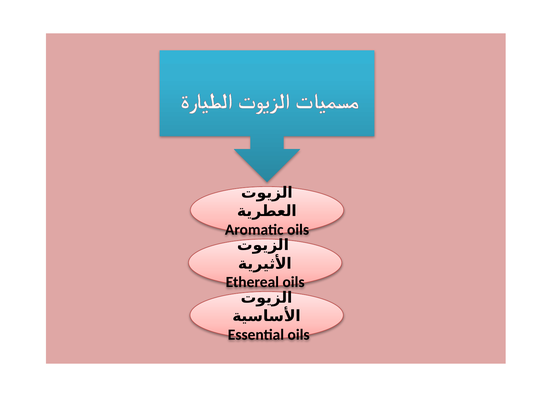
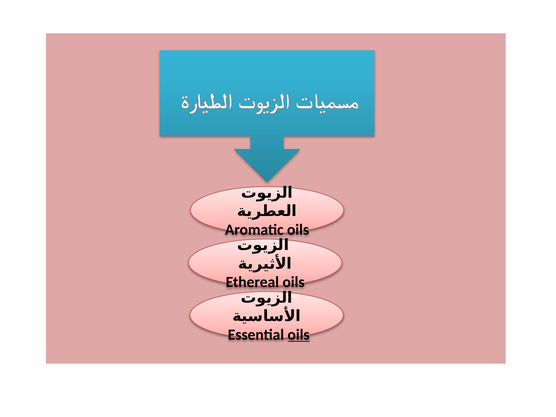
oils at (299, 335) underline: none -> present
